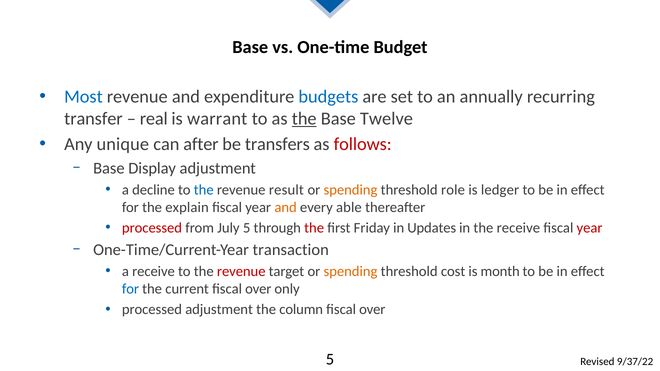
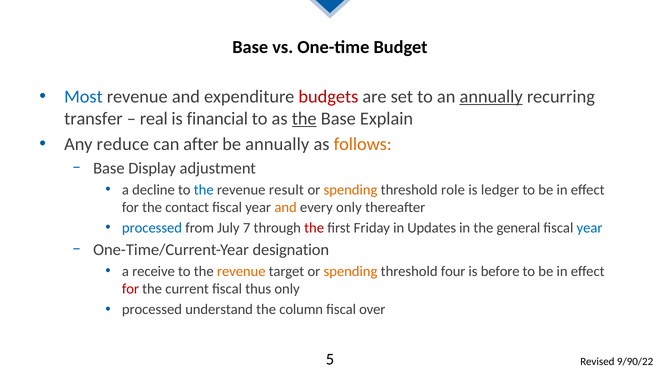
budgets colour: blue -> red
annually at (491, 97) underline: none -> present
warrant: warrant -> financial
Twelve: Twelve -> Explain
unique: unique -> reduce
be transfers: transfers -> annually
follows colour: red -> orange
explain: explain -> contact
every able: able -> only
processed at (152, 228) colour: red -> blue
July 5: 5 -> 7
the receive: receive -> general
year at (590, 228) colour: red -> blue
transaction: transaction -> designation
revenue at (241, 272) colour: red -> orange
cost: cost -> four
month: month -> before
for at (130, 289) colour: blue -> red
current fiscal over: over -> thus
processed adjustment: adjustment -> understand
9/37/22: 9/37/22 -> 9/90/22
